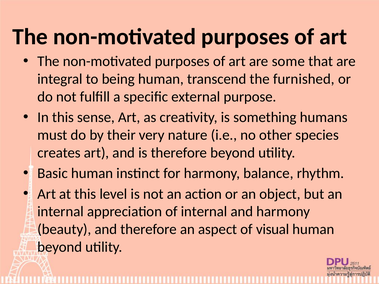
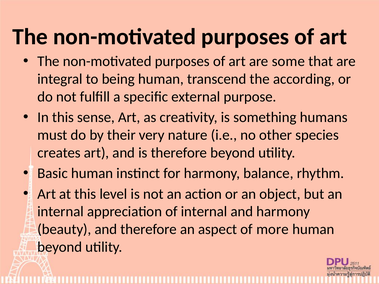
furnished: furnished -> according
visual: visual -> more
